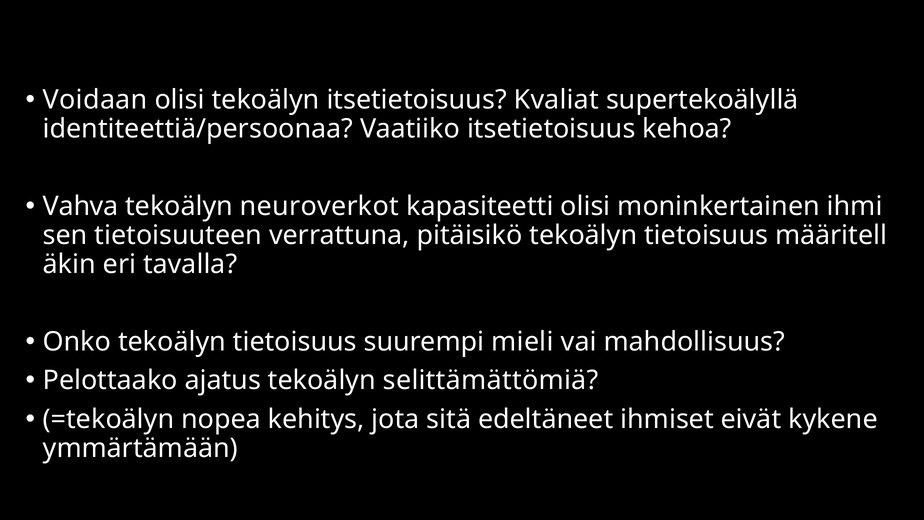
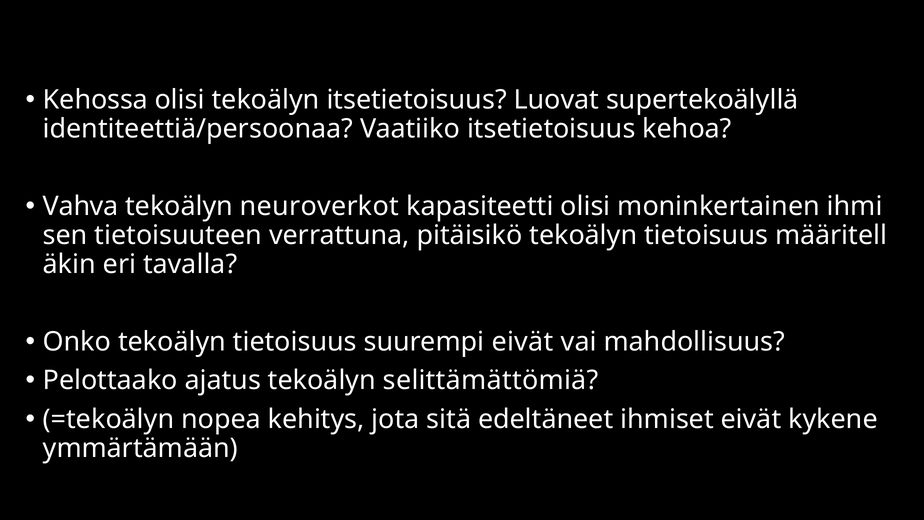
Voidaan: Voidaan -> Kehossa
Kvaliat: Kvaliat -> Luovat
suurempi mieli: mieli -> eivät
